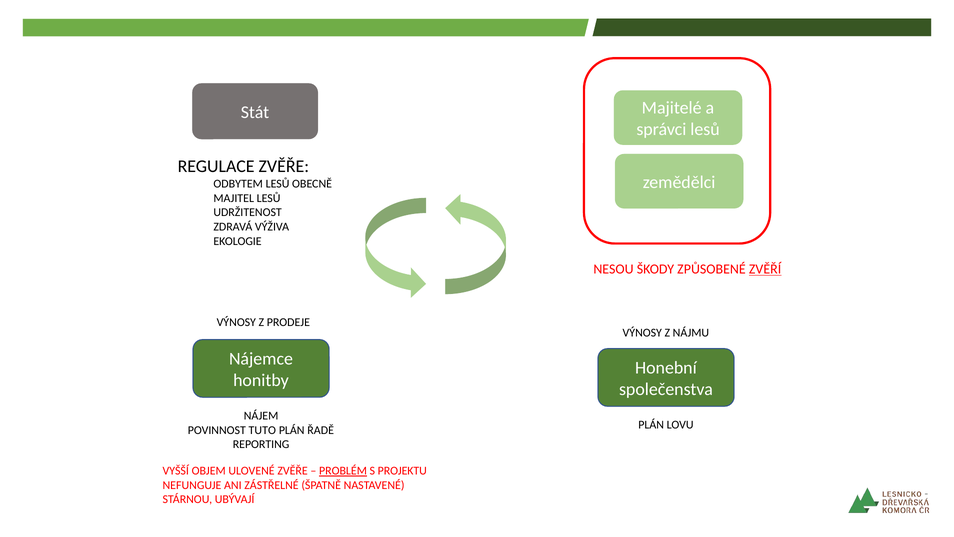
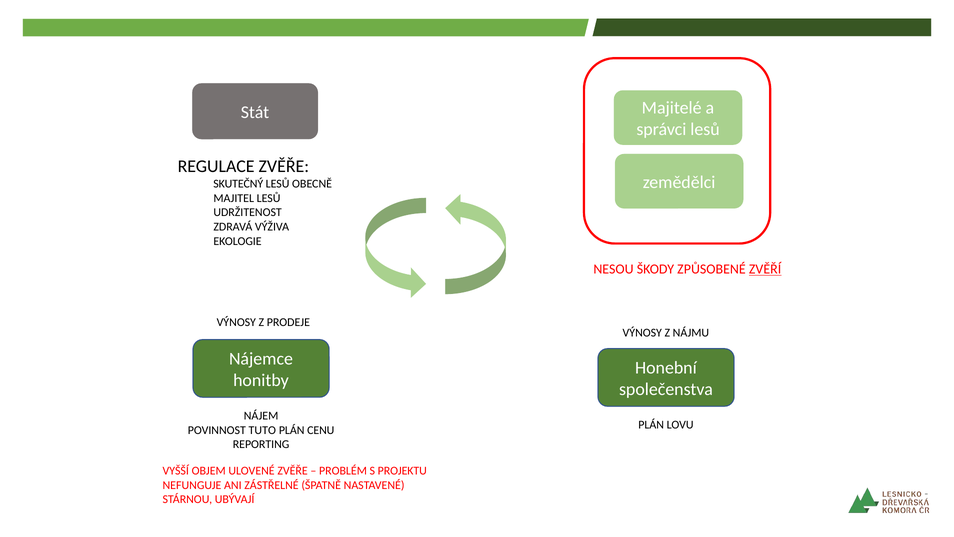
ODBYTEM: ODBYTEM -> SKUTEČNÝ
ŘADĚ: ŘADĚ -> CENU
PROBLÉM underline: present -> none
